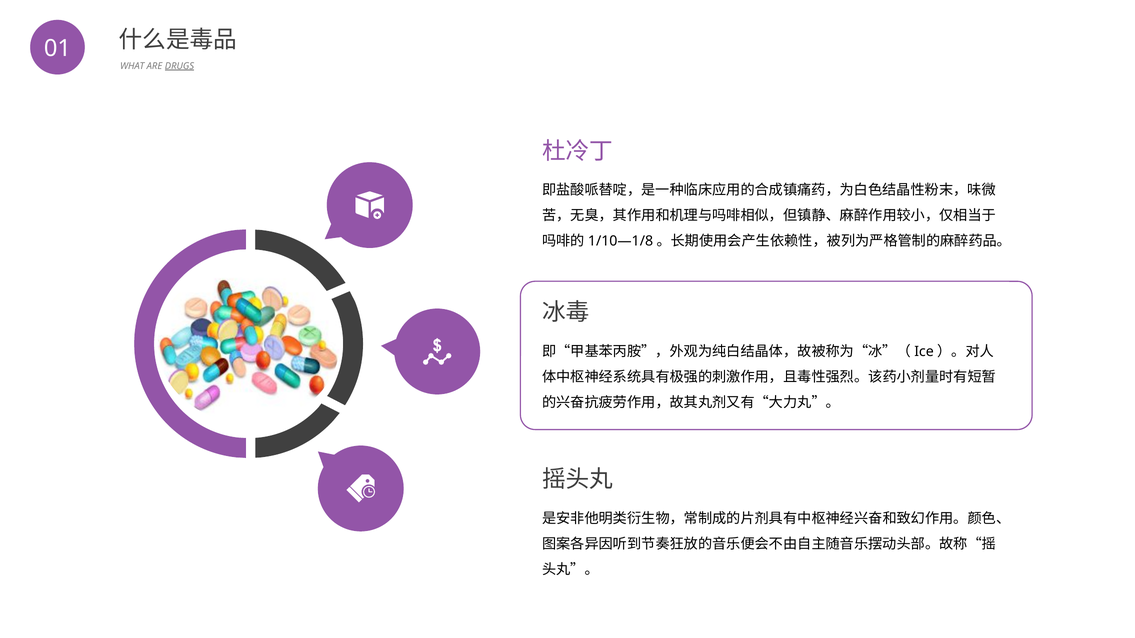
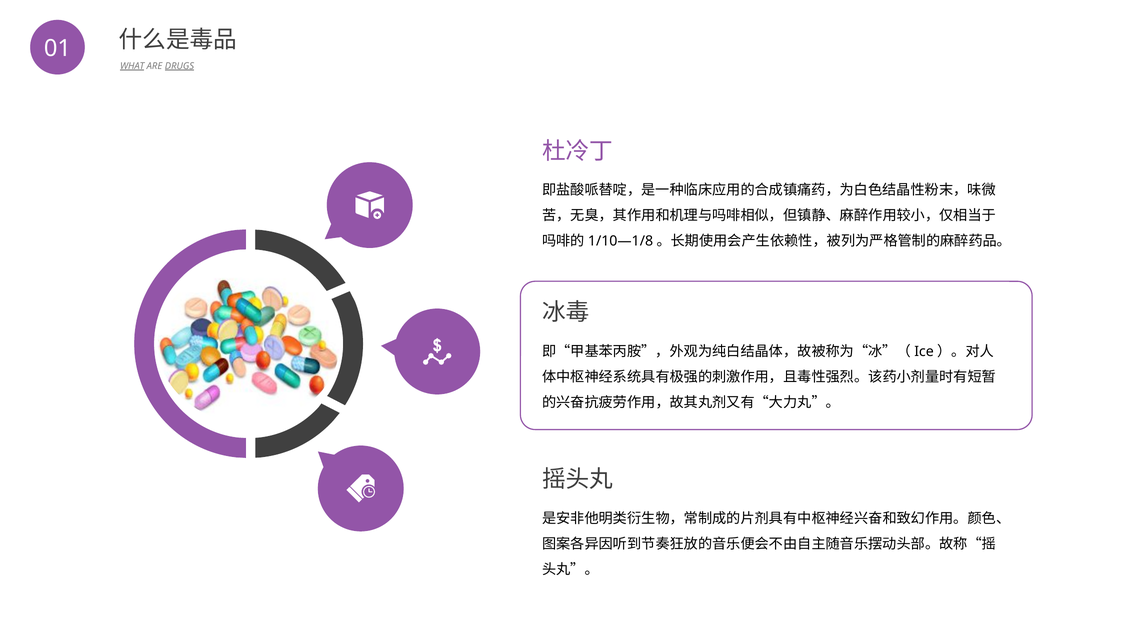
WHAT underline: none -> present
